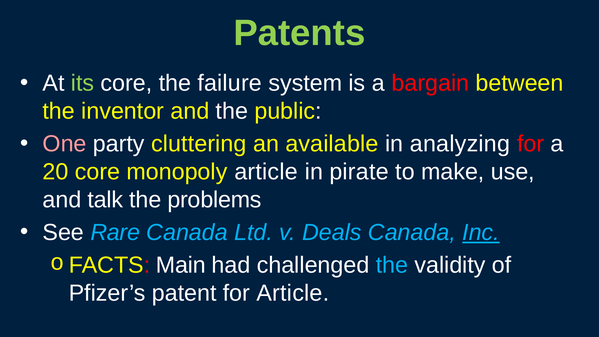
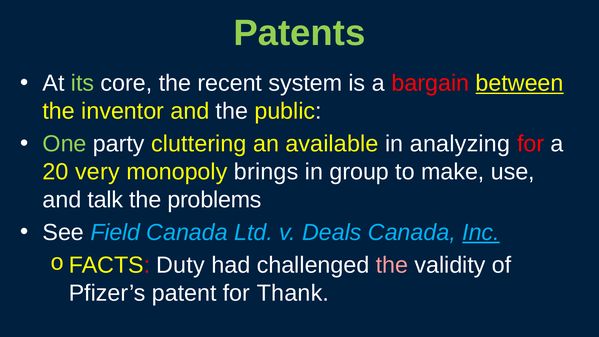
failure: failure -> recent
between underline: none -> present
One colour: pink -> light green
20 core: core -> very
monopoly article: article -> brings
pirate: pirate -> group
Rare: Rare -> Field
Main: Main -> Duty
the at (392, 265) colour: light blue -> pink
for Article: Article -> Thank
